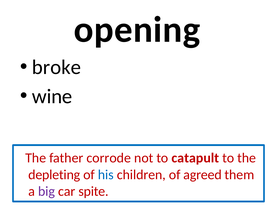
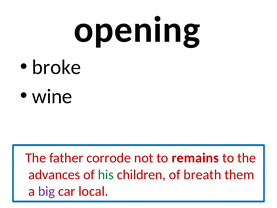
catapult: catapult -> remains
depleting: depleting -> advances
his colour: blue -> green
agreed: agreed -> breath
spite: spite -> local
